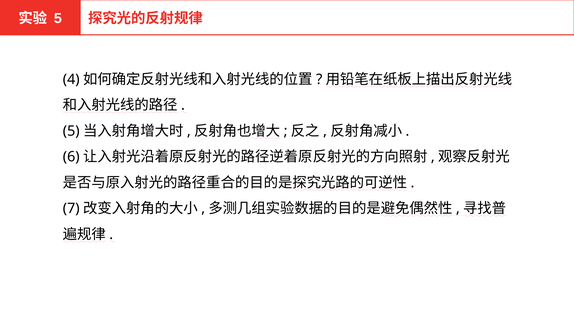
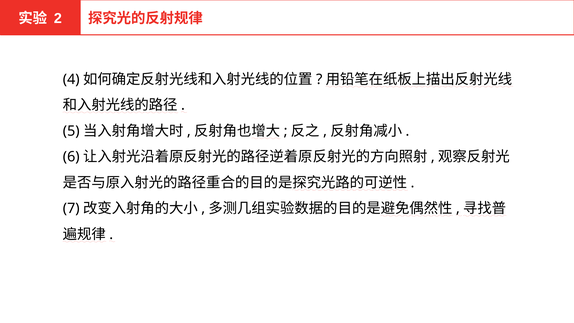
5 at (58, 18): 5 -> 2
